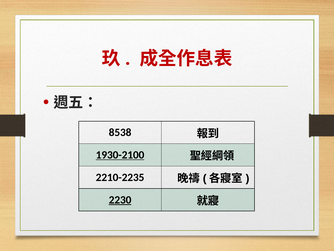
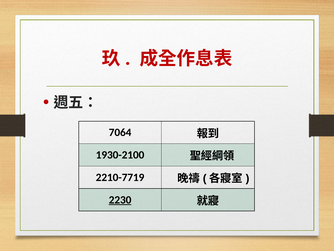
8538: 8538 -> 7064
1930-2100 underline: present -> none
2210-2235: 2210-2235 -> 2210-7719
